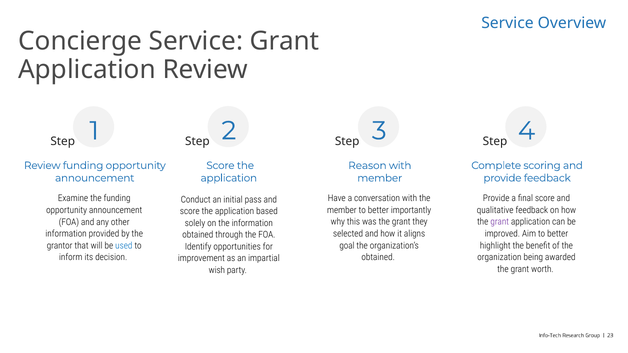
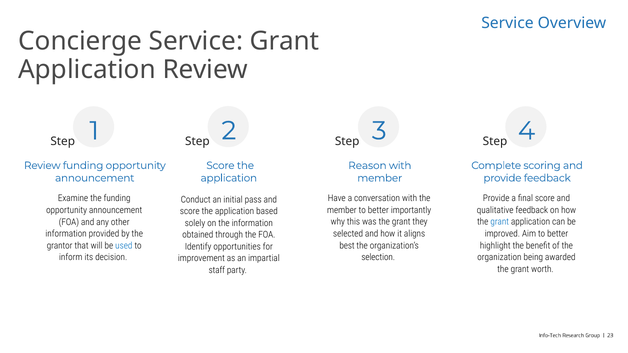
grant at (500, 222) colour: purple -> blue
goal: goal -> best
obtained at (378, 257): obtained -> selection
wish: wish -> staff
